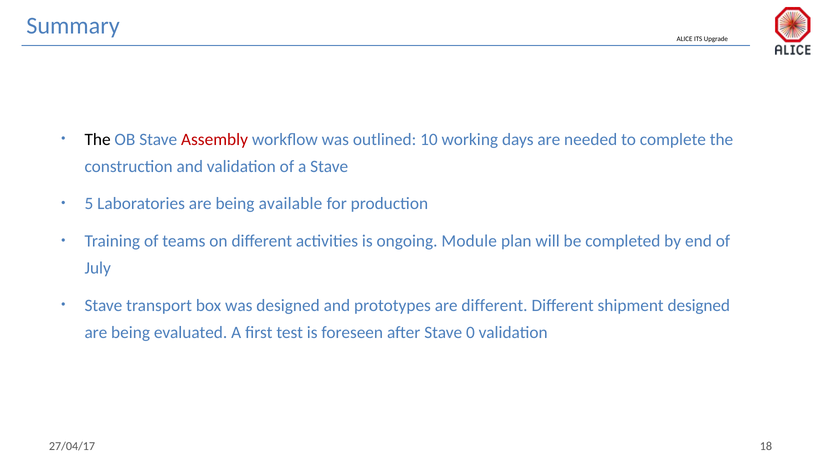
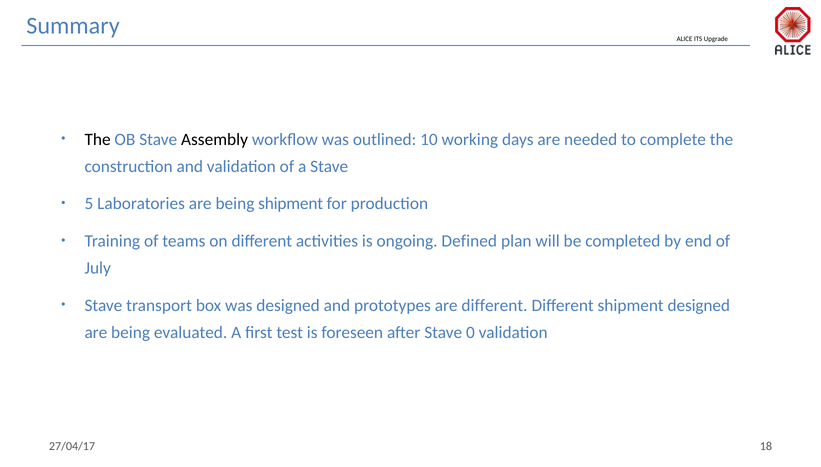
Assembly colour: red -> black
being available: available -> shipment
Module: Module -> Defined
